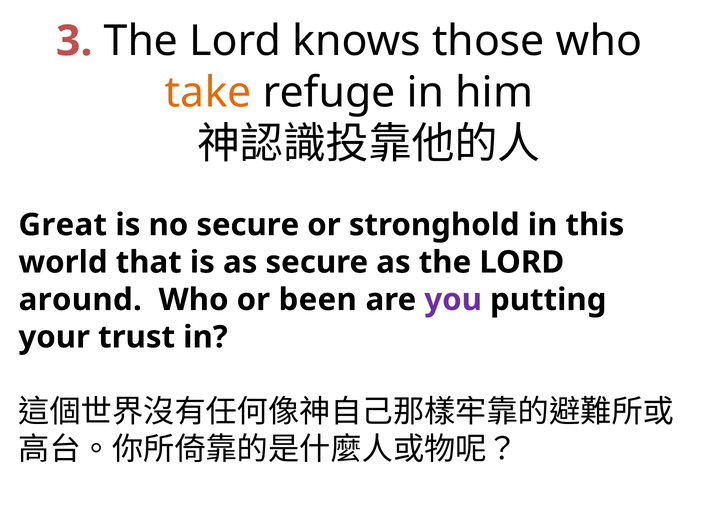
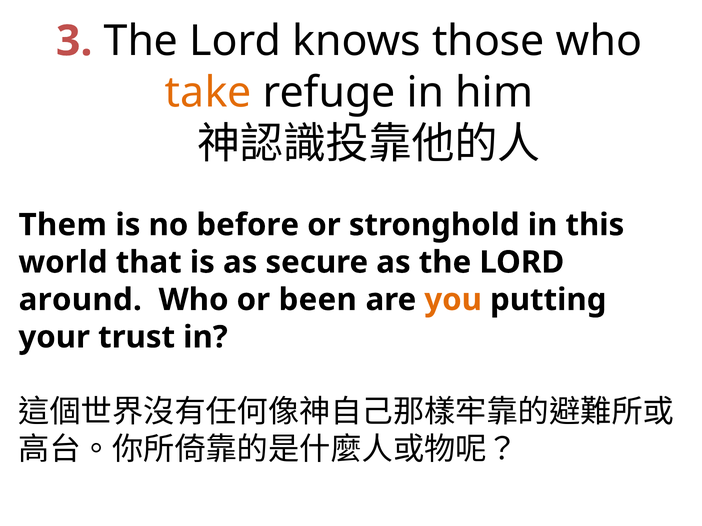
Great: Great -> Them
no secure: secure -> before
you colour: purple -> orange
